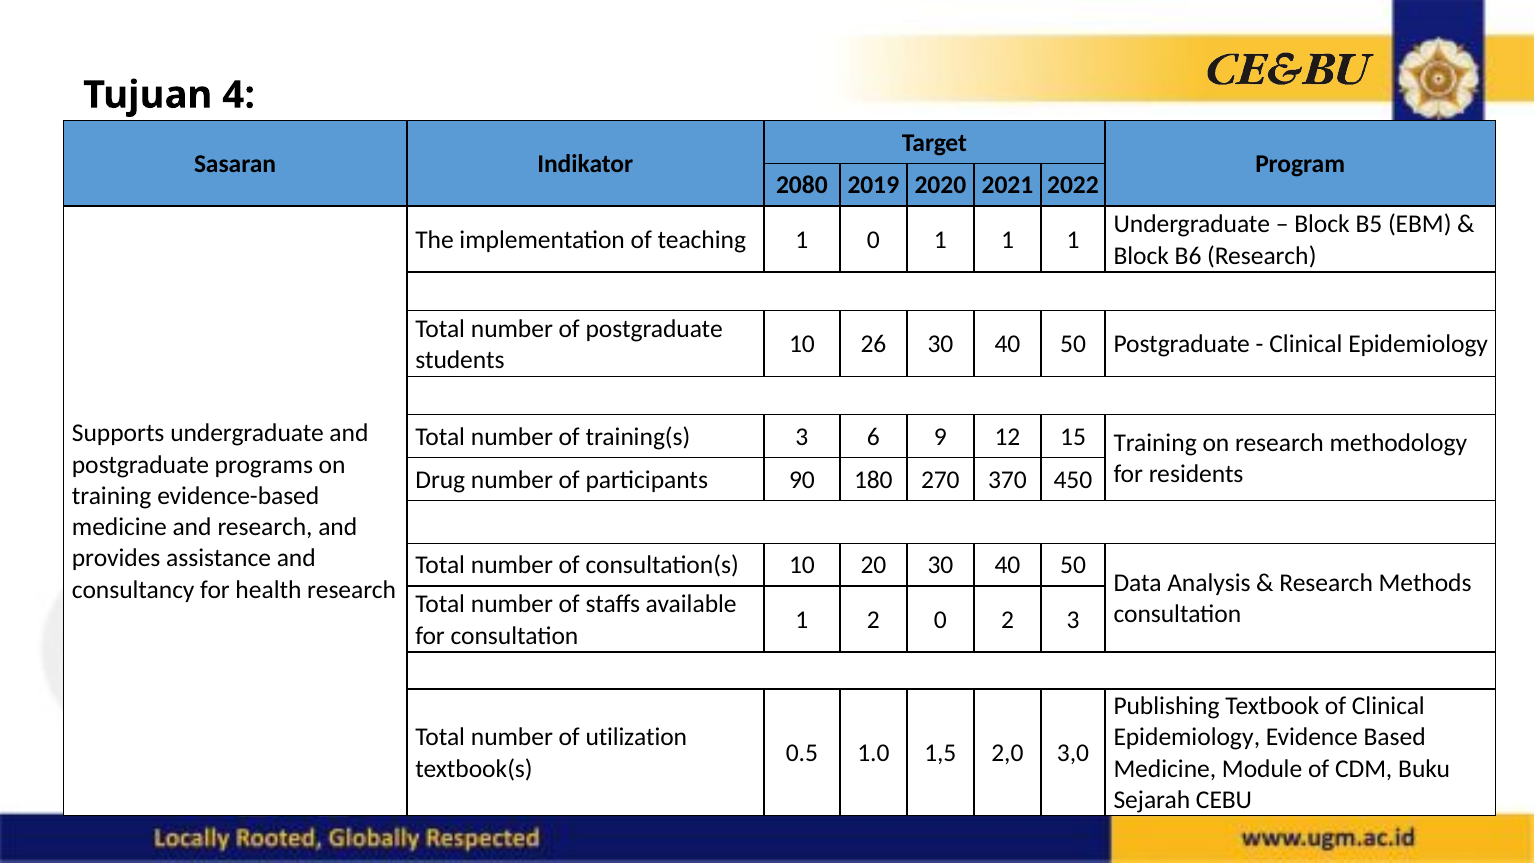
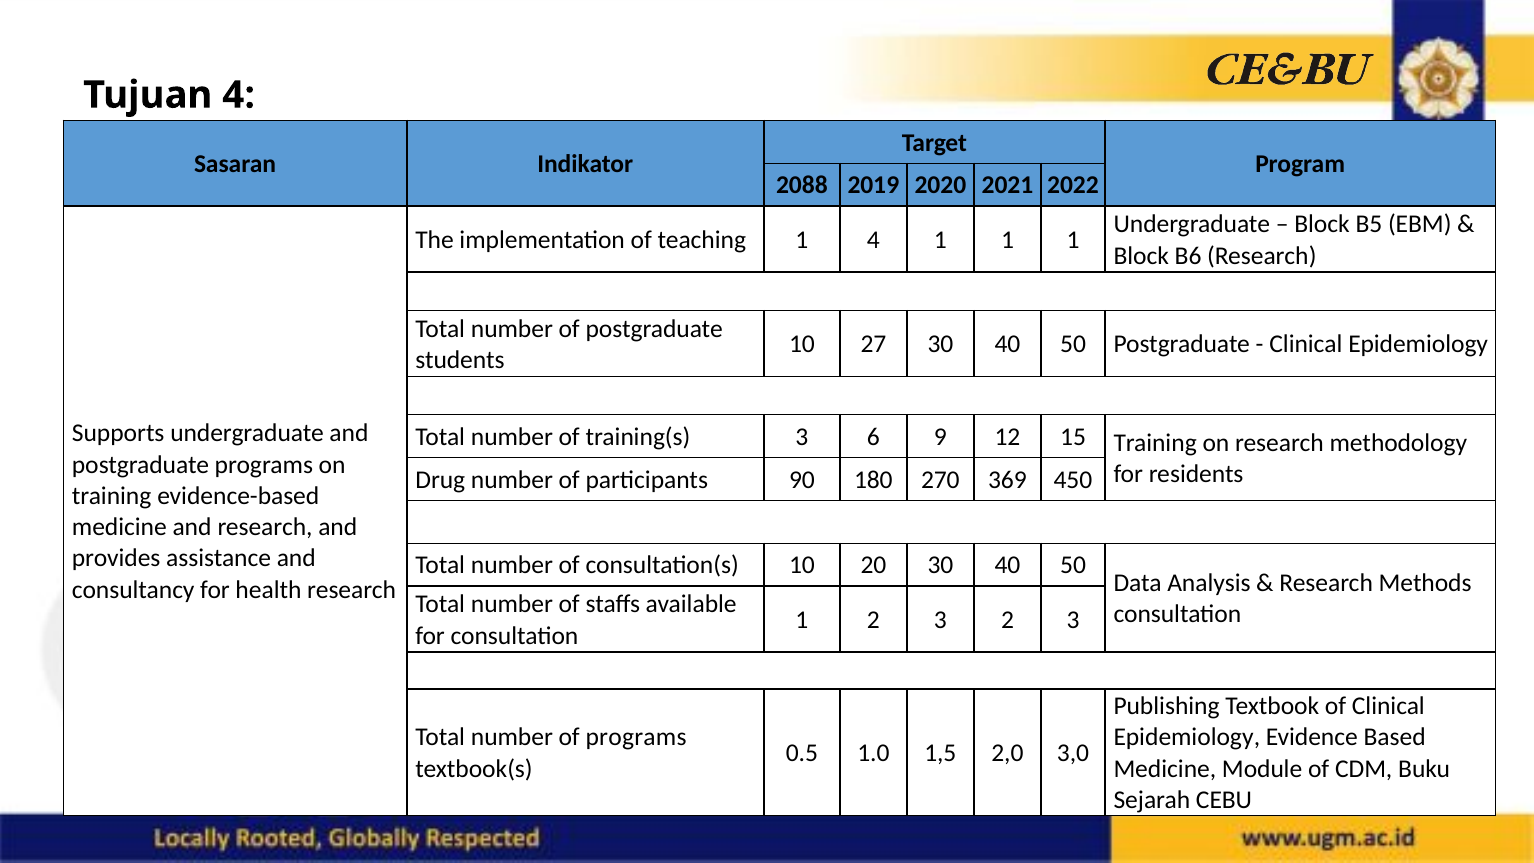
2080: 2080 -> 2088
1 0: 0 -> 4
26: 26 -> 27
370: 370 -> 369
1 2 0: 0 -> 3
of utilization: utilization -> programs
